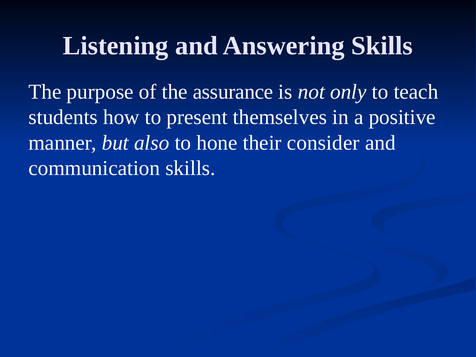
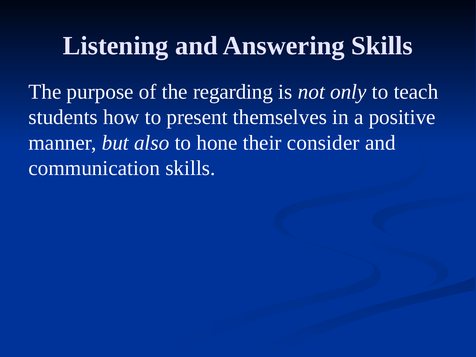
assurance: assurance -> regarding
